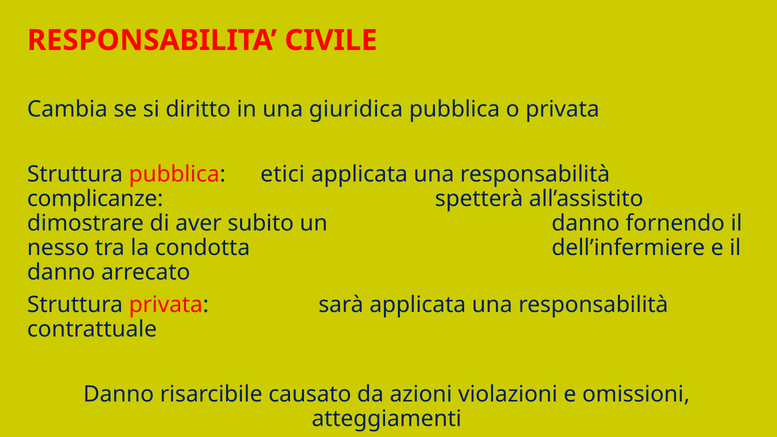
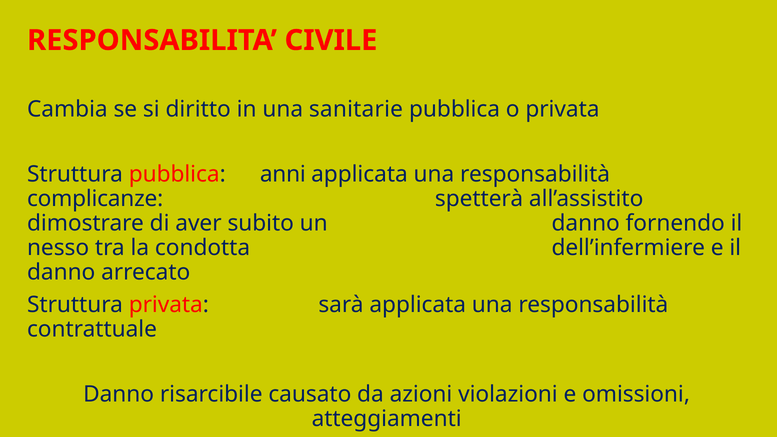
giuridica: giuridica -> sanitarie
etici: etici -> anni
